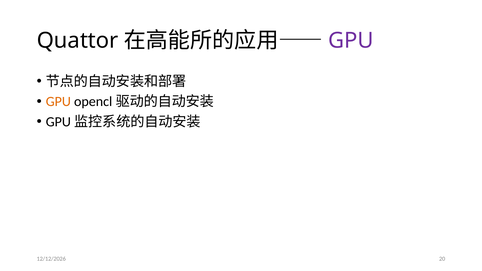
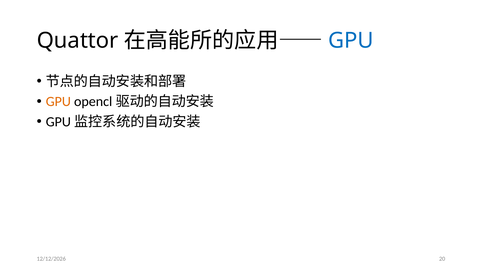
GPU at (351, 40) colour: purple -> blue
